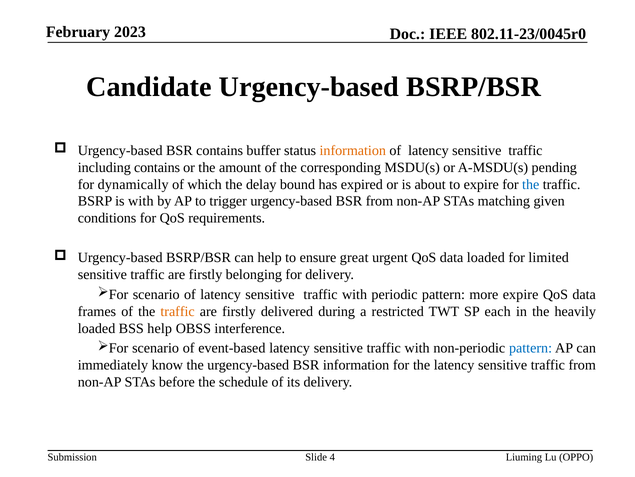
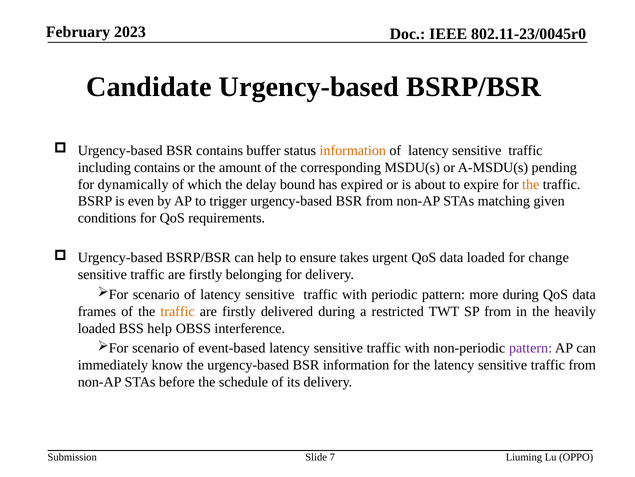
the at (531, 184) colour: blue -> orange
is with: with -> even
great: great -> takes
limited: limited -> change
more expire: expire -> during
SP each: each -> from
pattern at (531, 348) colour: blue -> purple
4: 4 -> 7
